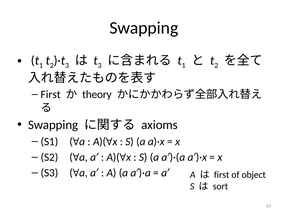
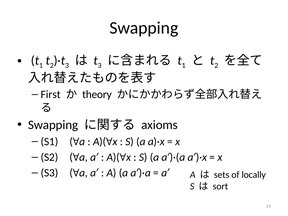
first at (222, 175): first -> sets
object: object -> locally
